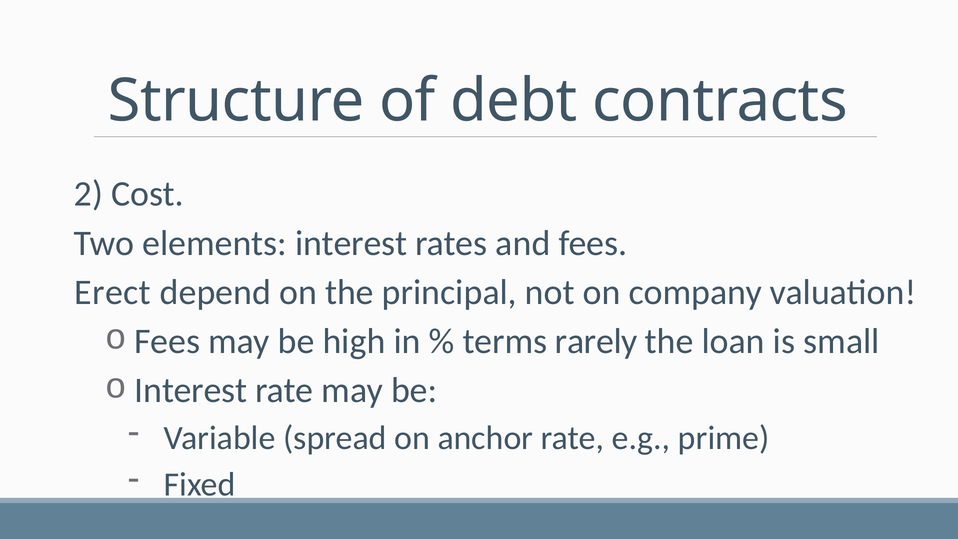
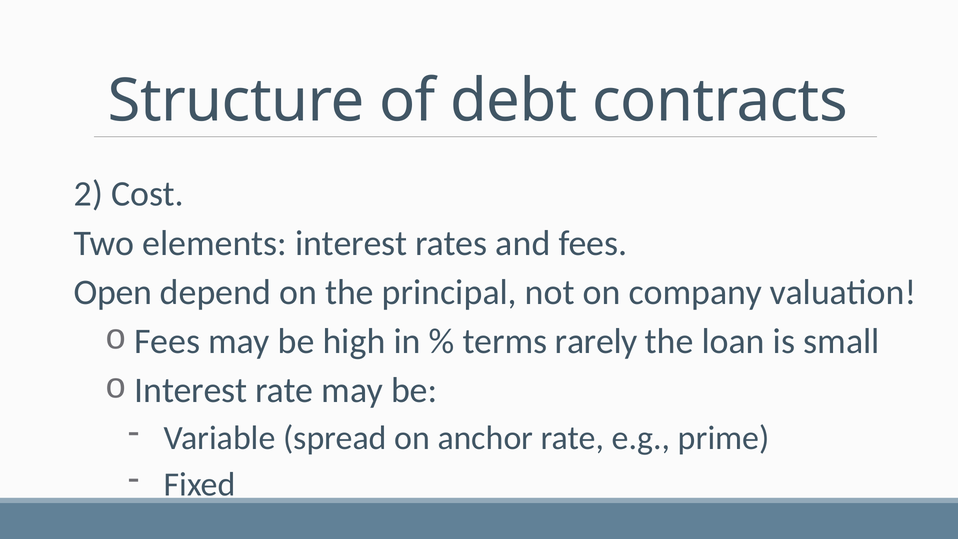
Erect: Erect -> Open
